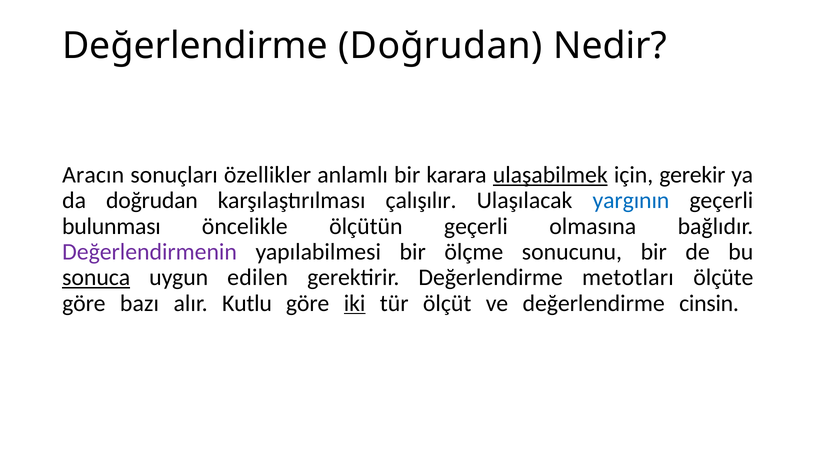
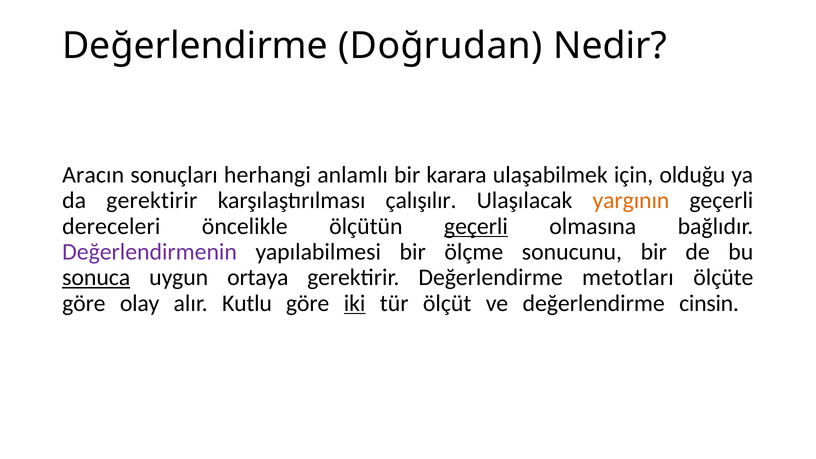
özellikler: özellikler -> herhangi
ulaşabilmek underline: present -> none
gerekir: gerekir -> olduğu
da doğrudan: doğrudan -> gerektirir
yargının colour: blue -> orange
bulunması: bulunması -> dereceleri
geçerli at (476, 226) underline: none -> present
edilen: edilen -> ortaya
bazı: bazı -> olay
